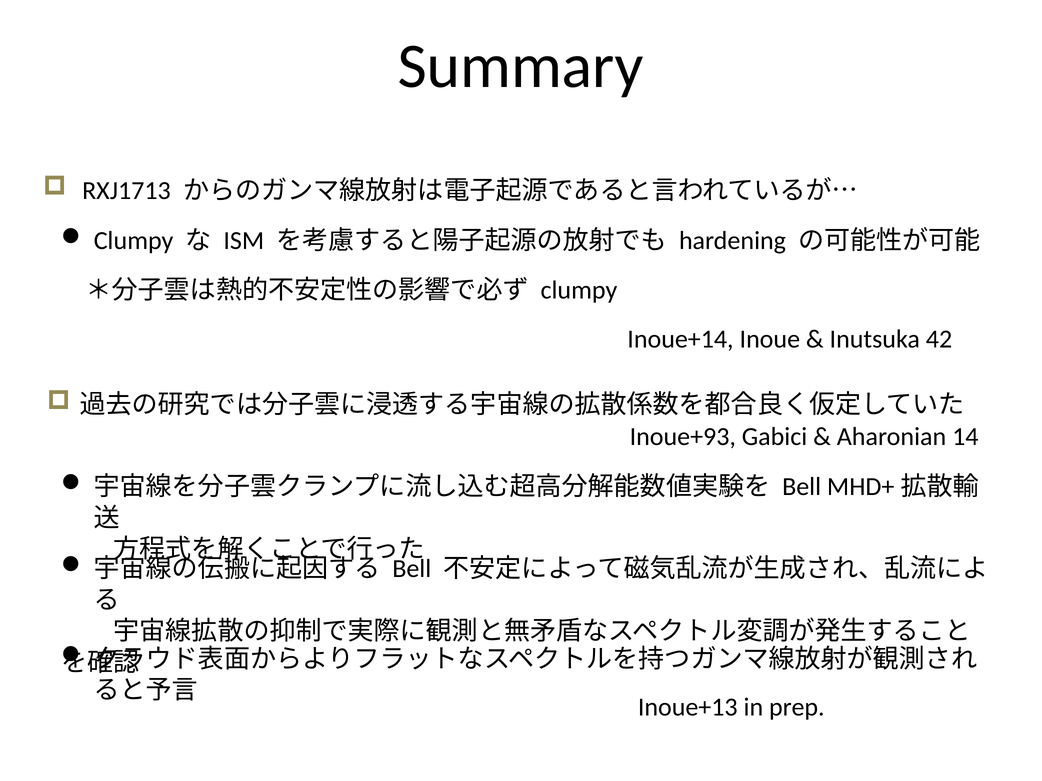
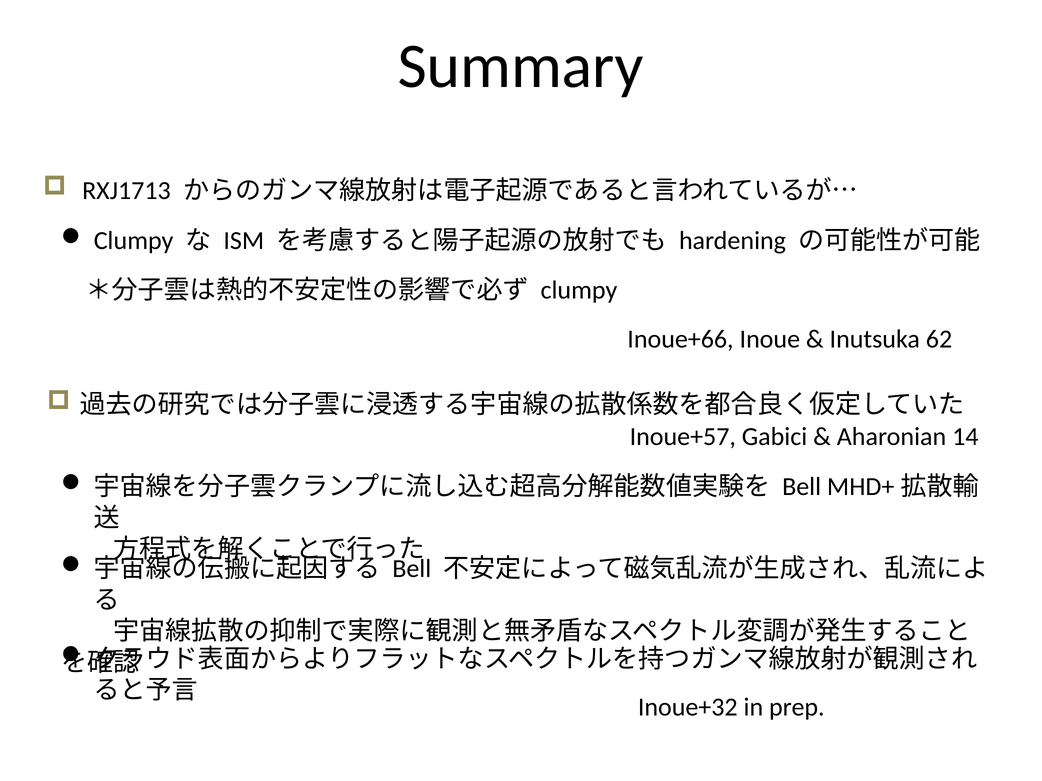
Inoue+14: Inoue+14 -> Inoue+66
42: 42 -> 62
Inoue+93: Inoue+93 -> Inoue+57
Inoue+13: Inoue+13 -> Inoue+32
